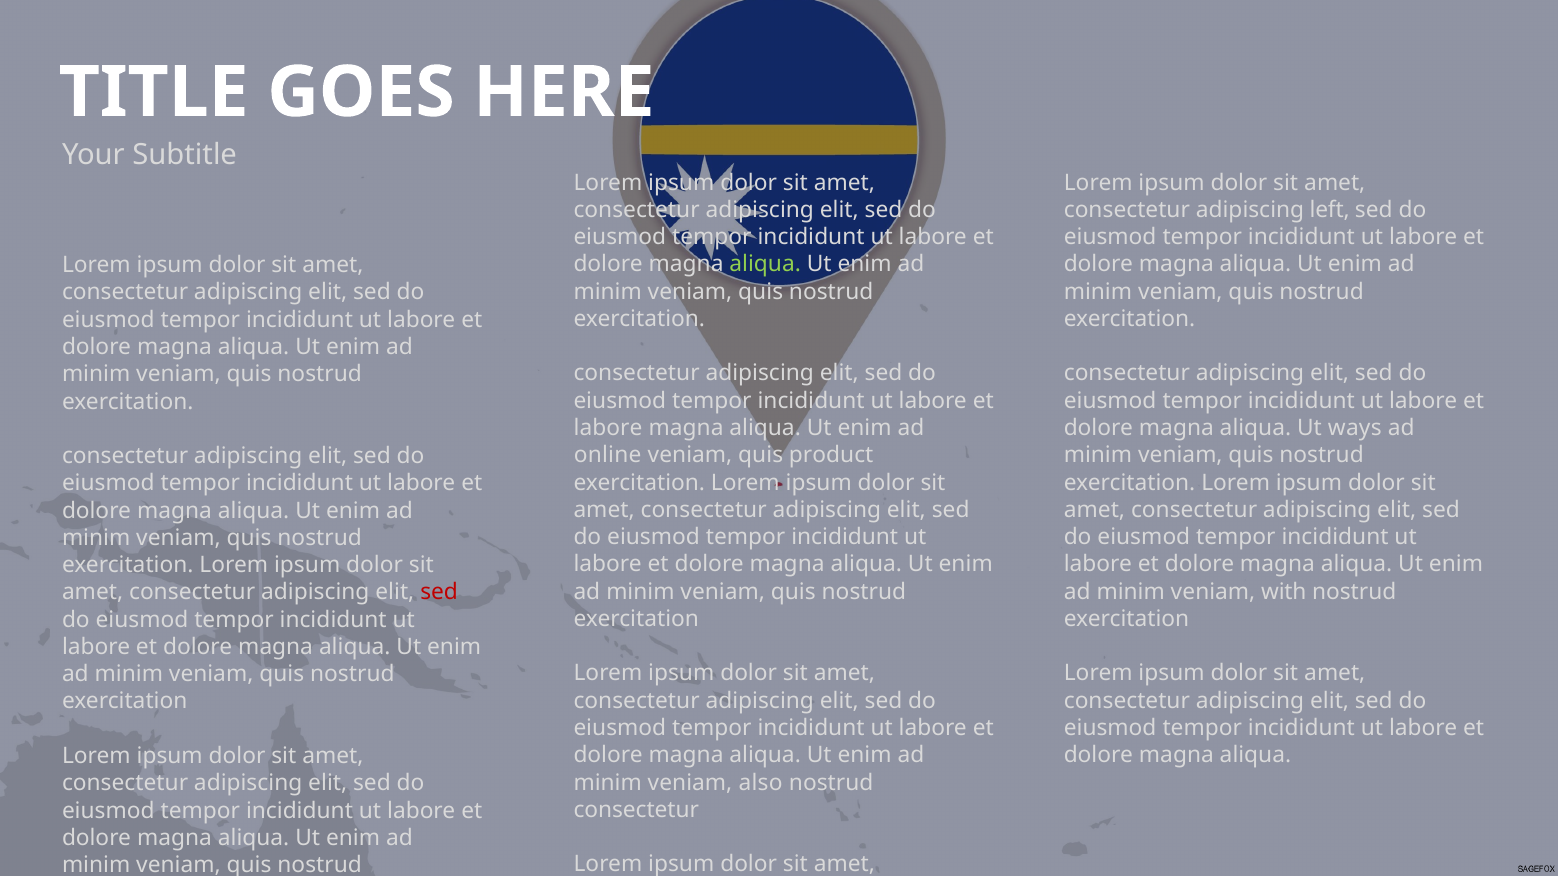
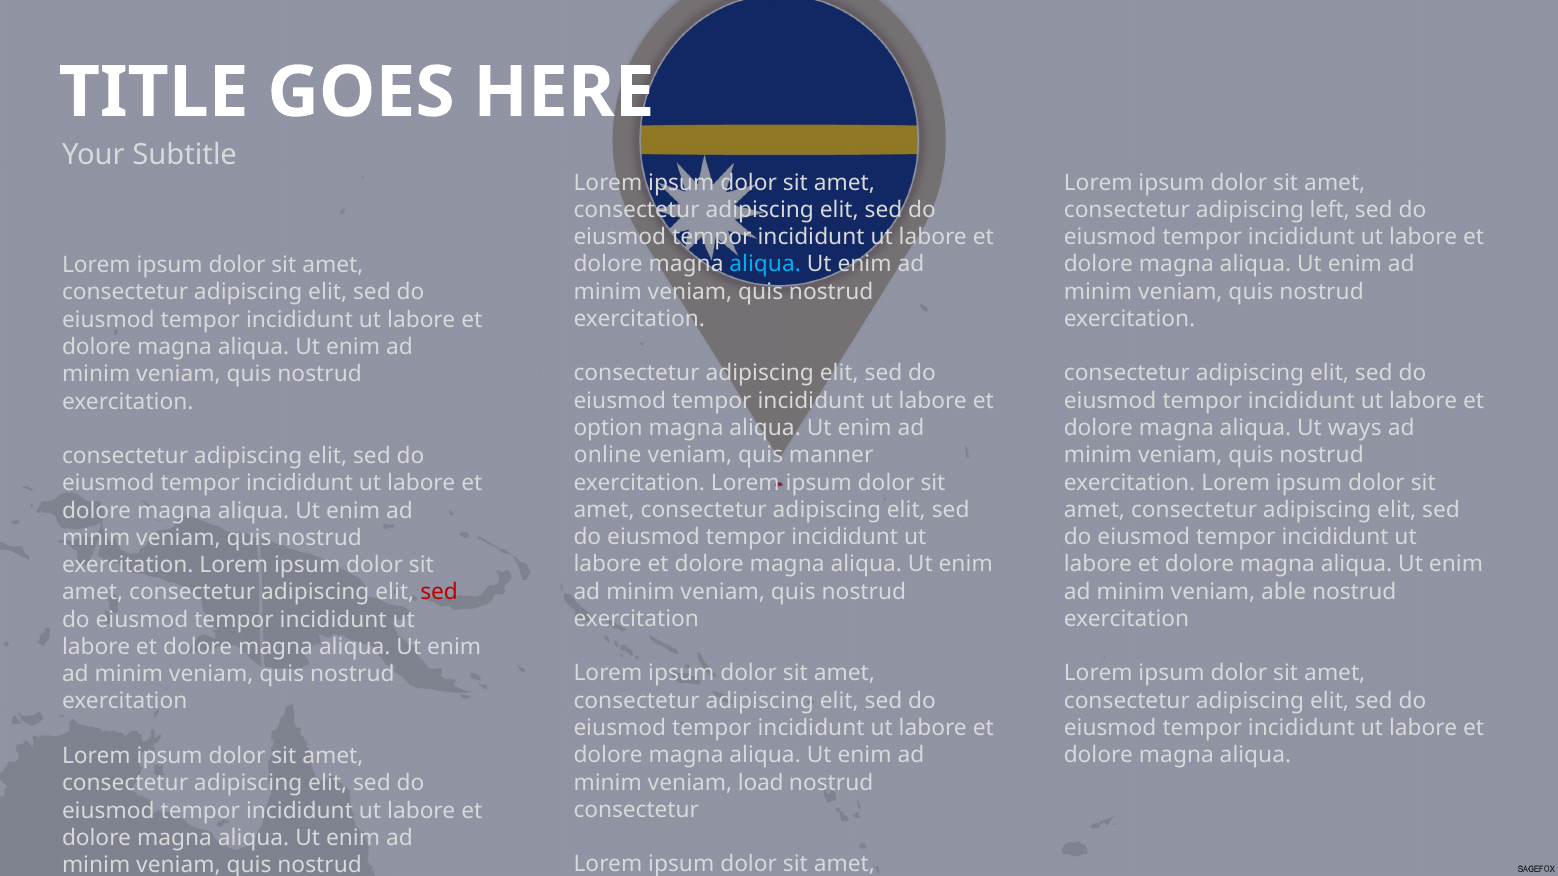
aliqua at (765, 265) colour: light green -> light blue
labore at (608, 428): labore -> option
product: product -> manner
with: with -> able
also: also -> load
